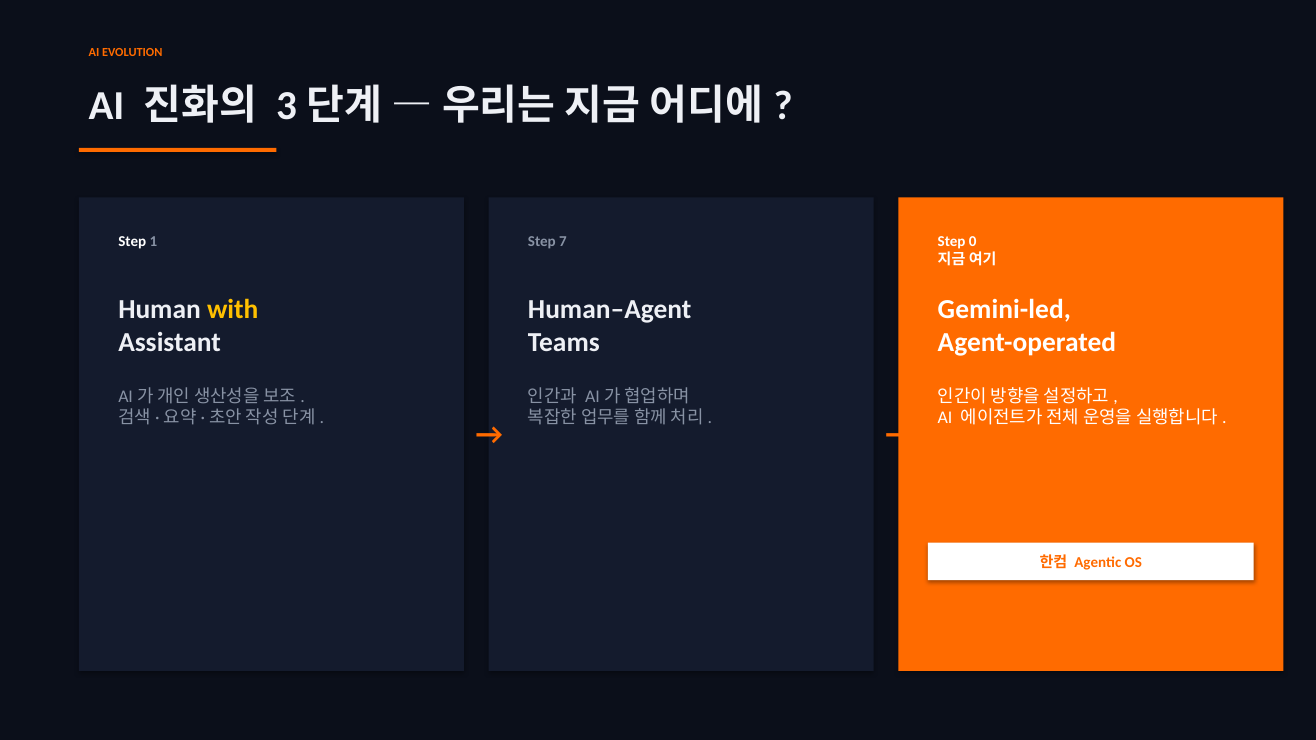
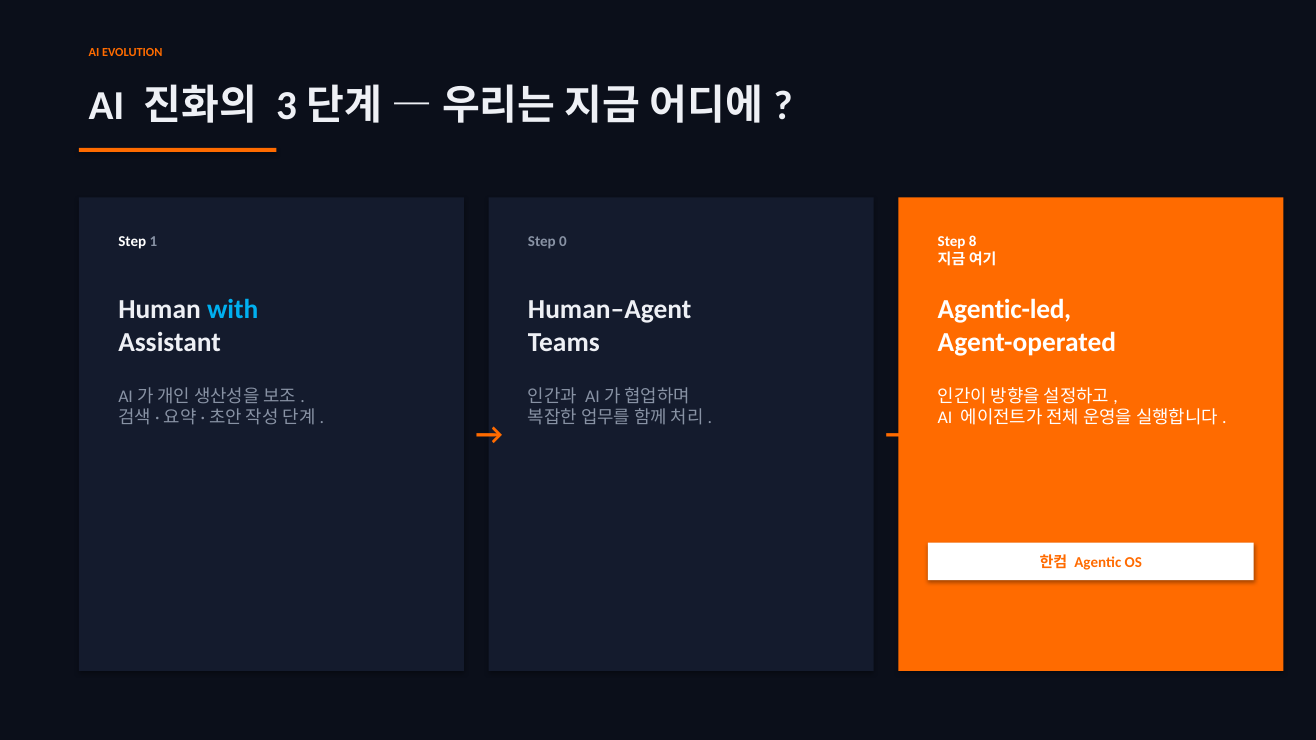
7: 7 -> 0
0: 0 -> 8
with colour: yellow -> light blue
Gemini-led: Gemini-led -> Agentic-led
